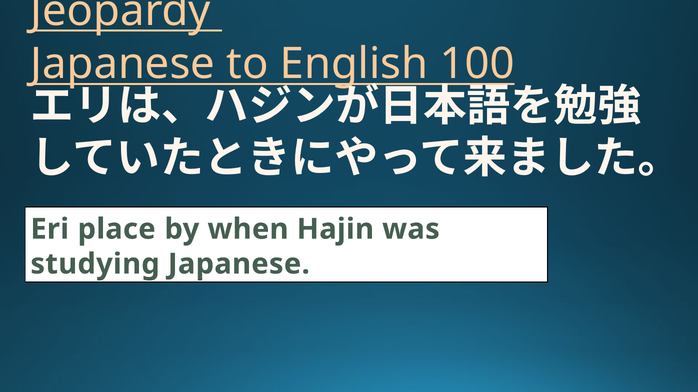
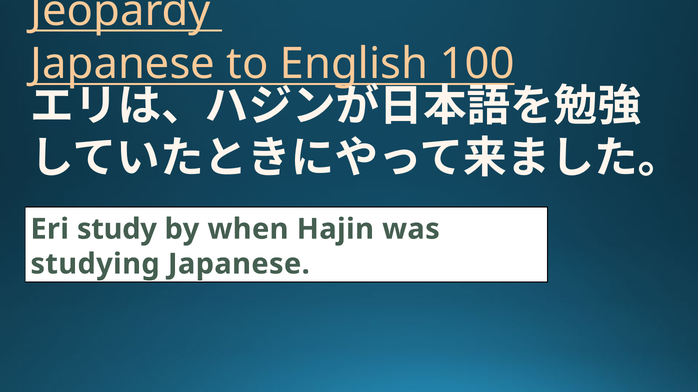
place: place -> study
